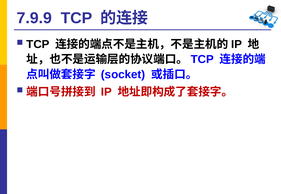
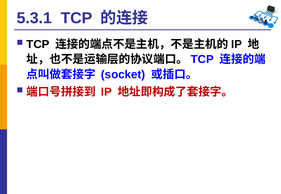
7.9.9: 7.9.9 -> 5.3.1
